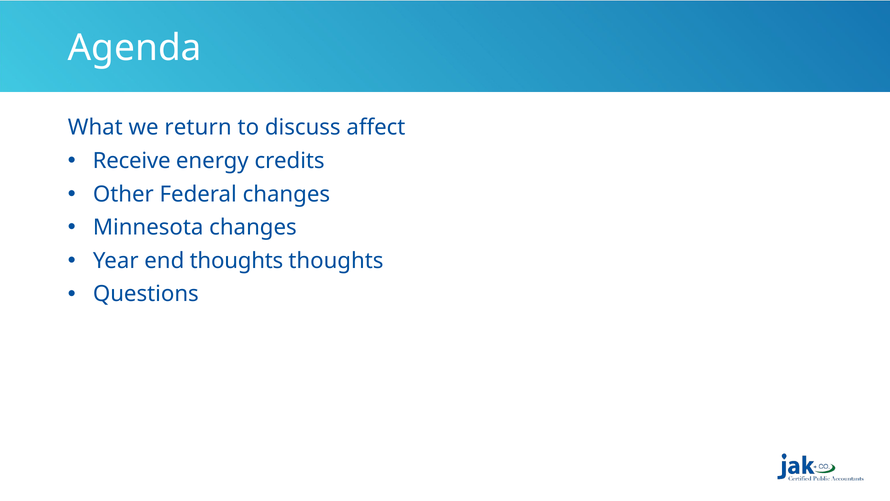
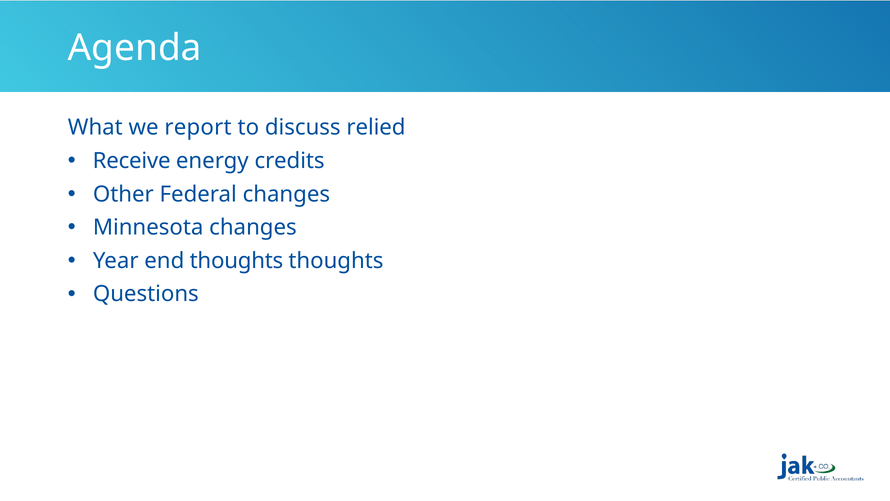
return: return -> report
affect: affect -> relied
